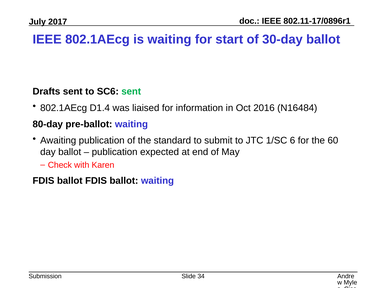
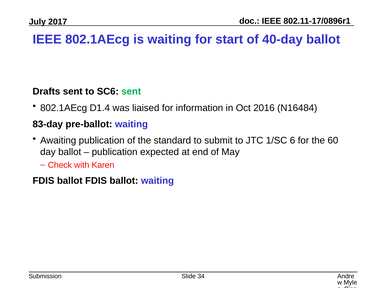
30-day: 30-day -> 40-day
80-day: 80-day -> 83-day
